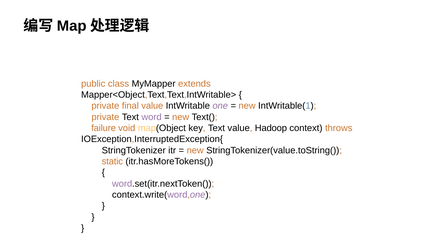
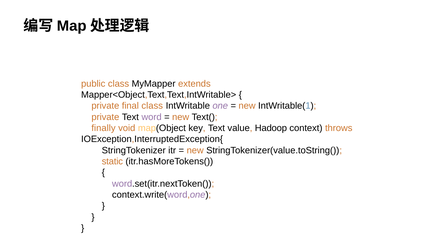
final value: value -> class
failure: failure -> finally
